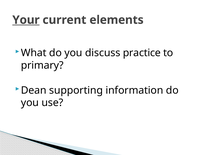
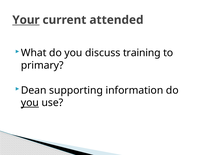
elements: elements -> attended
practice: practice -> training
you at (30, 103) underline: none -> present
